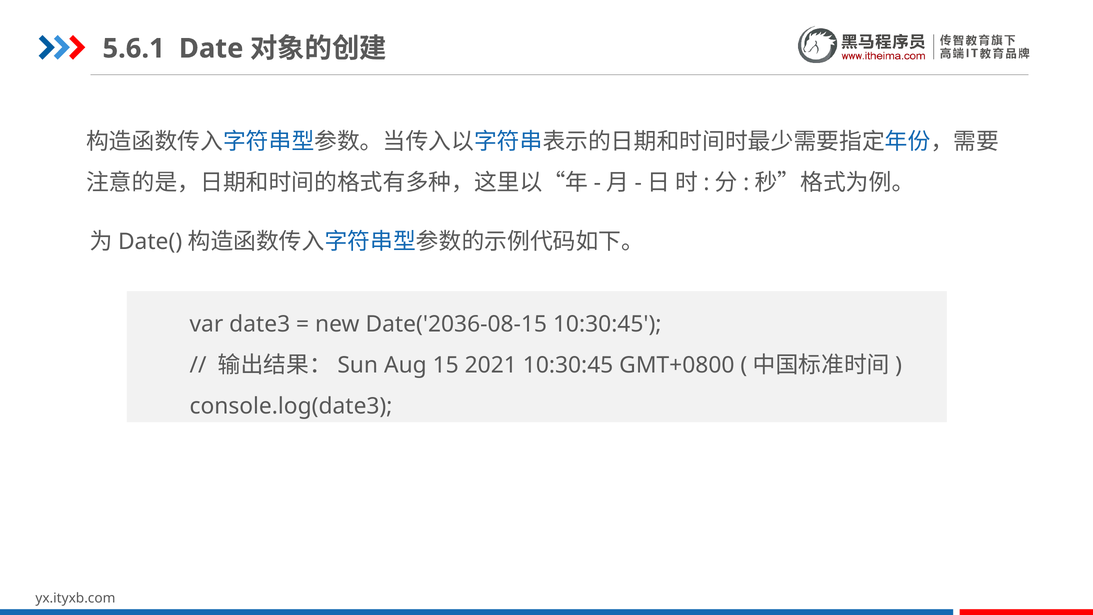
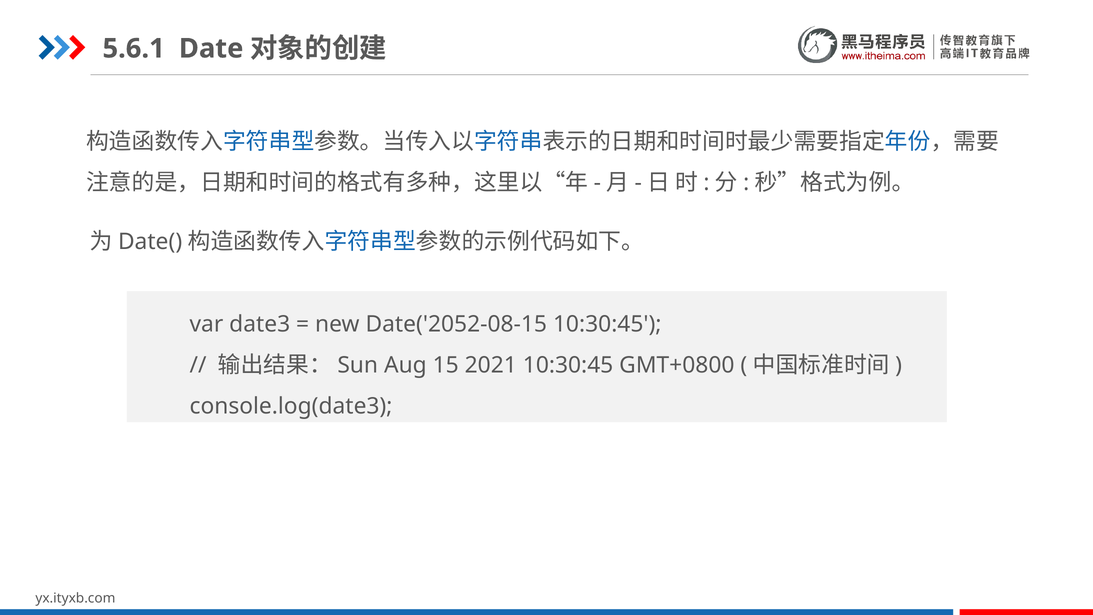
Date('2036-08-15: Date('2036-08-15 -> Date('2052-08-15
